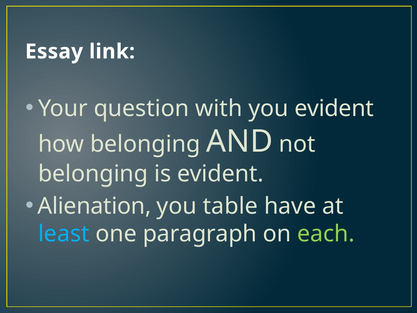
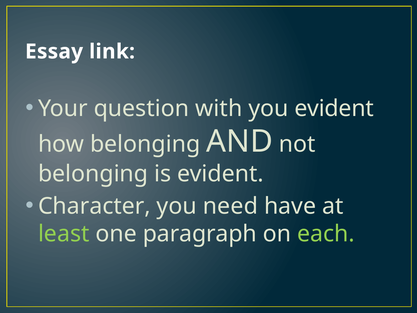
Alienation: Alienation -> Character
table: table -> need
least colour: light blue -> light green
